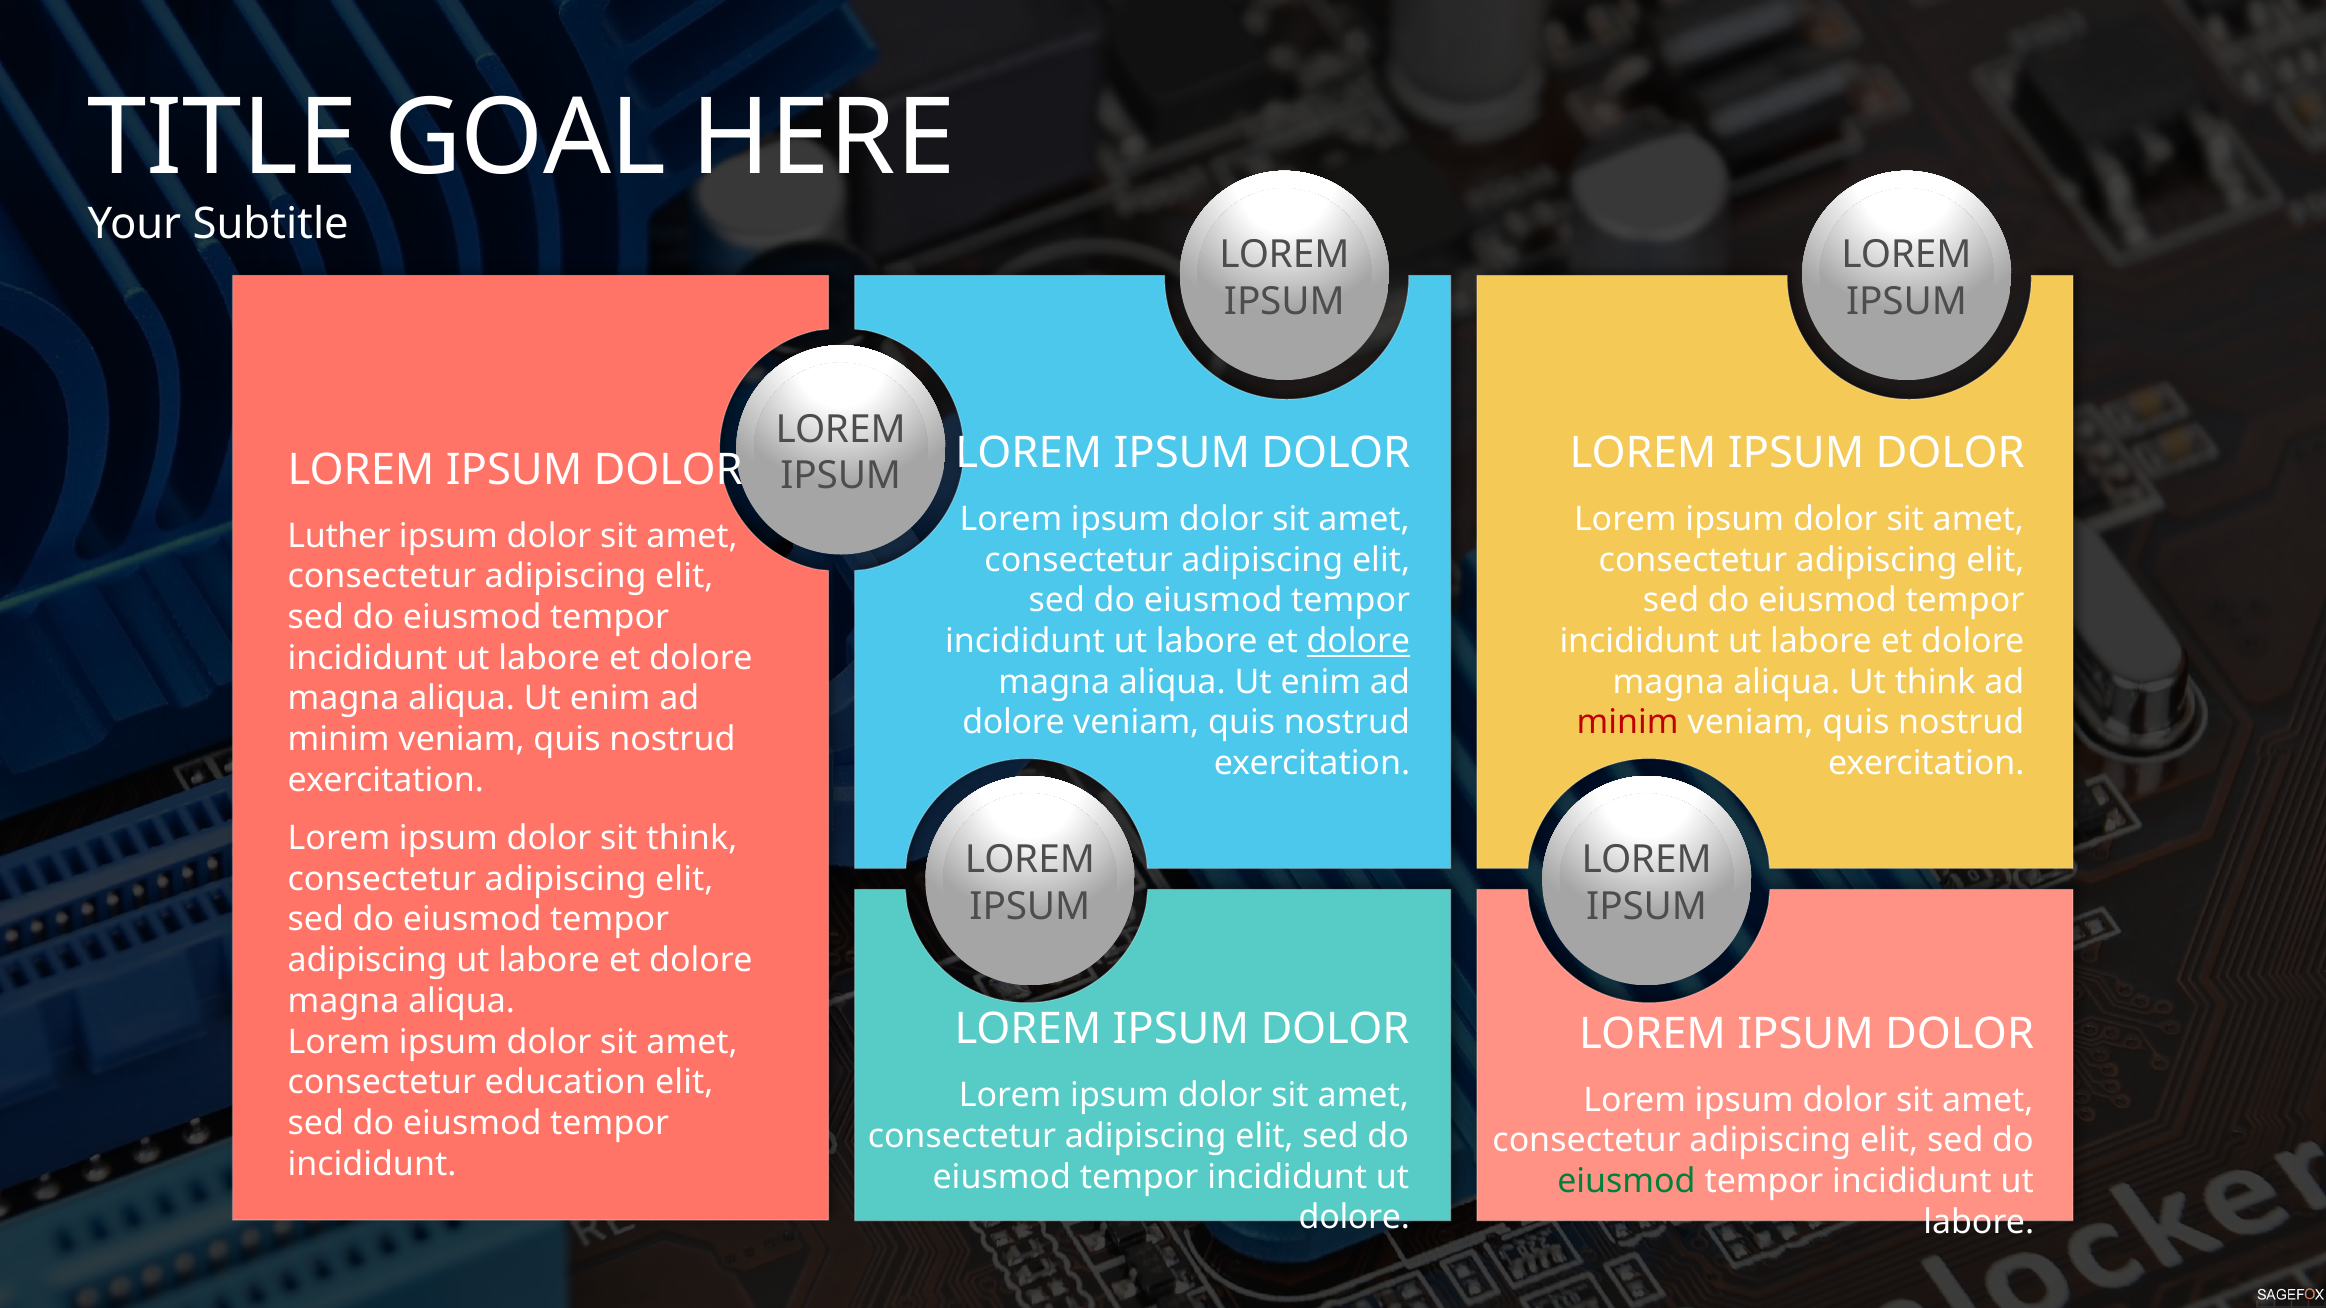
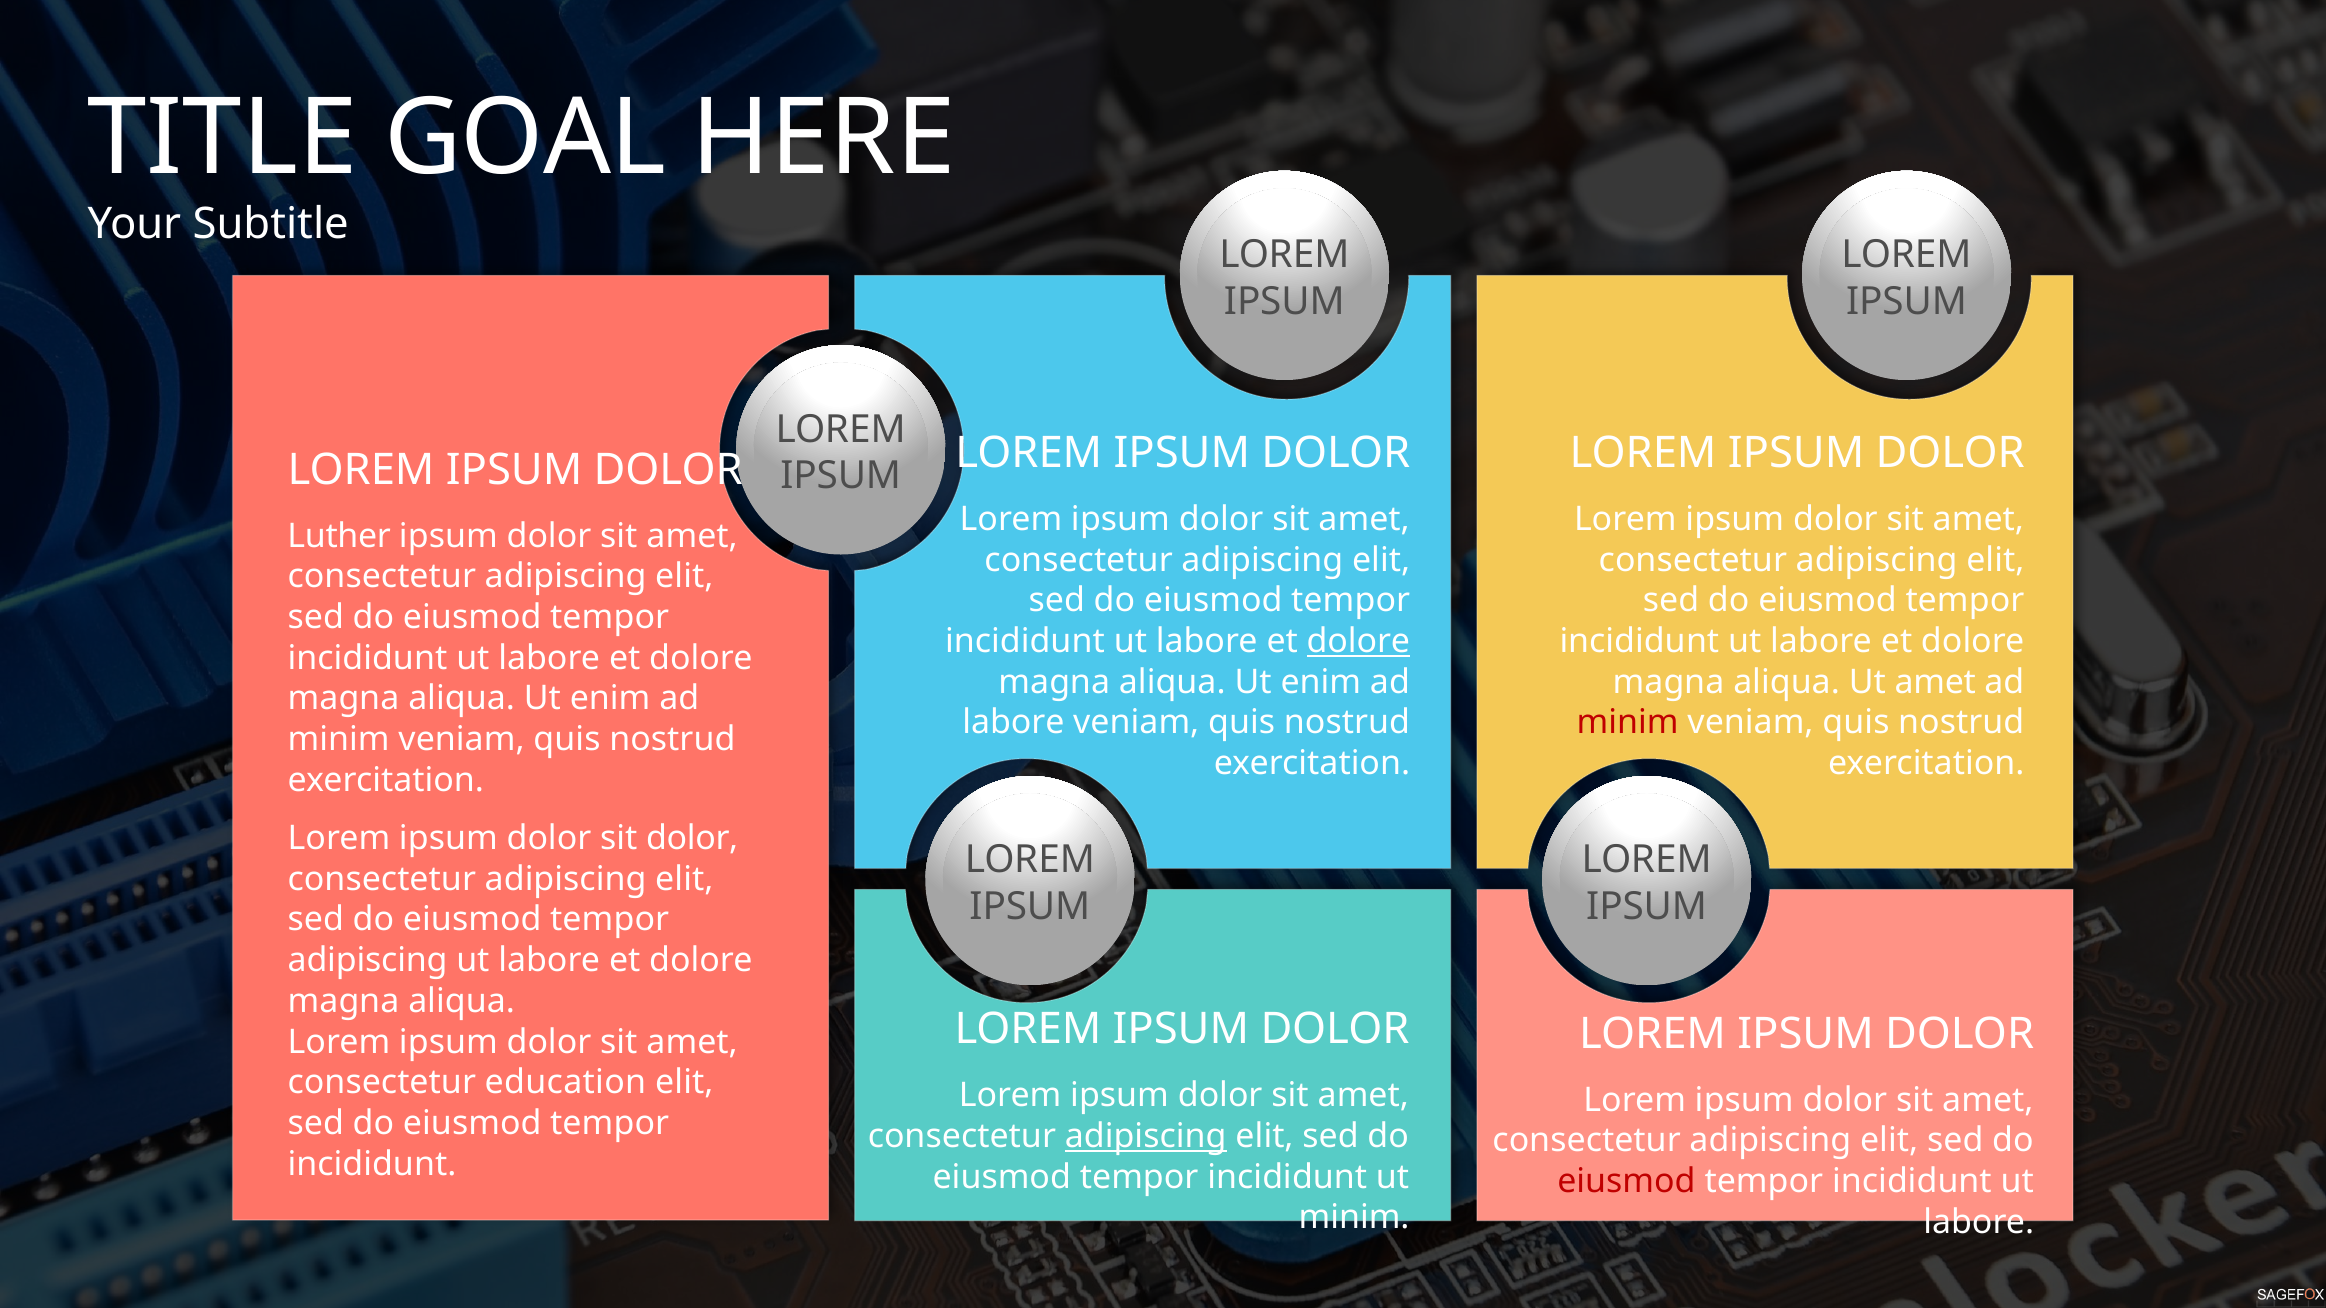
Ut think: think -> amet
dolore at (1014, 723): dolore -> labore
sit think: think -> dolor
adipiscing at (1146, 1137) underline: none -> present
eiusmod at (1626, 1182) colour: green -> red
dolore at (1354, 1218): dolore -> minim
